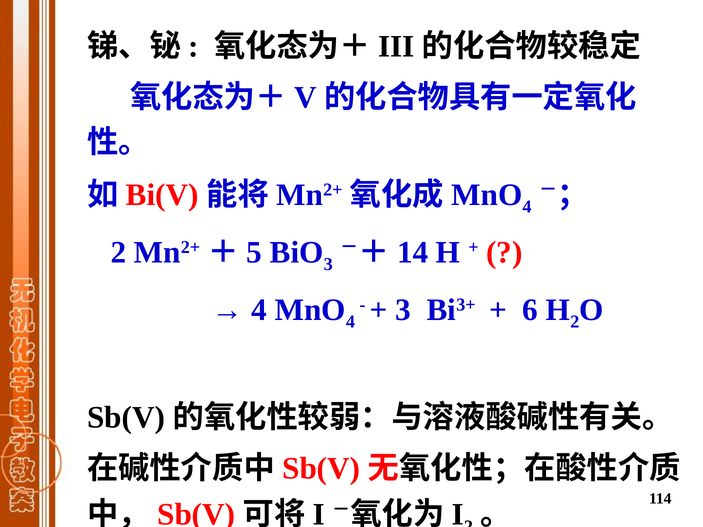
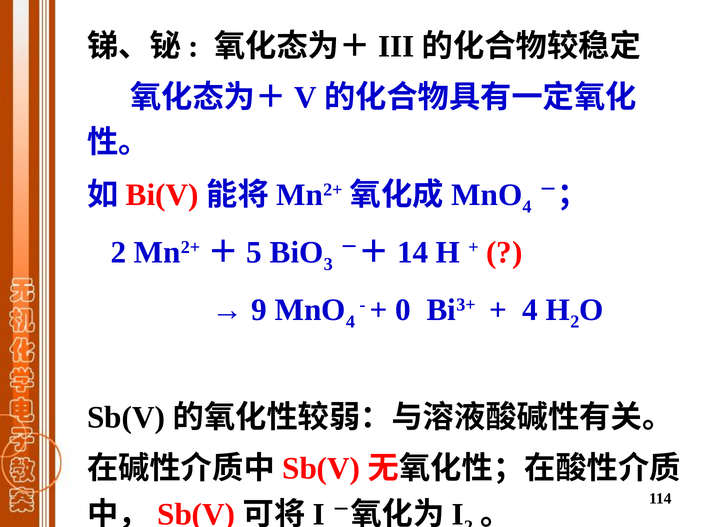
4 at (259, 310): 4 -> 9
3 at (403, 310): 3 -> 0
6 at (530, 310): 6 -> 4
